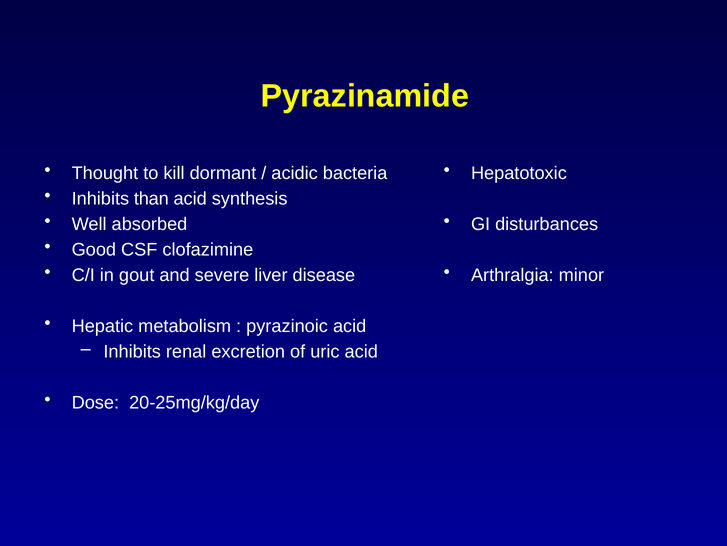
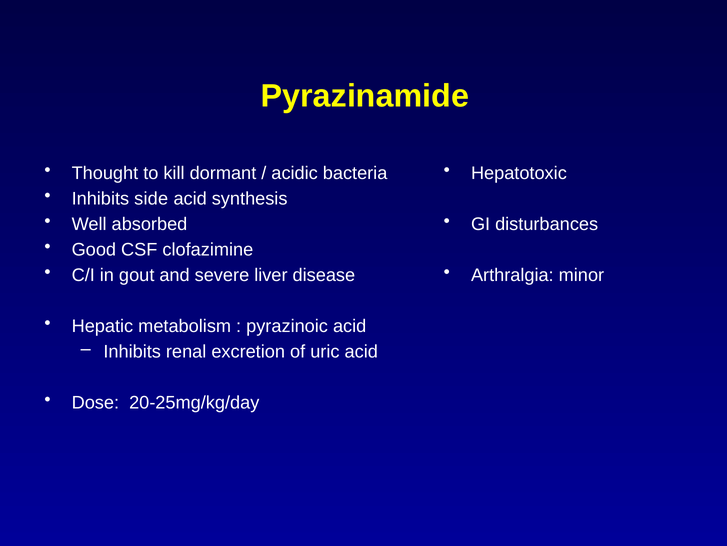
than: than -> side
